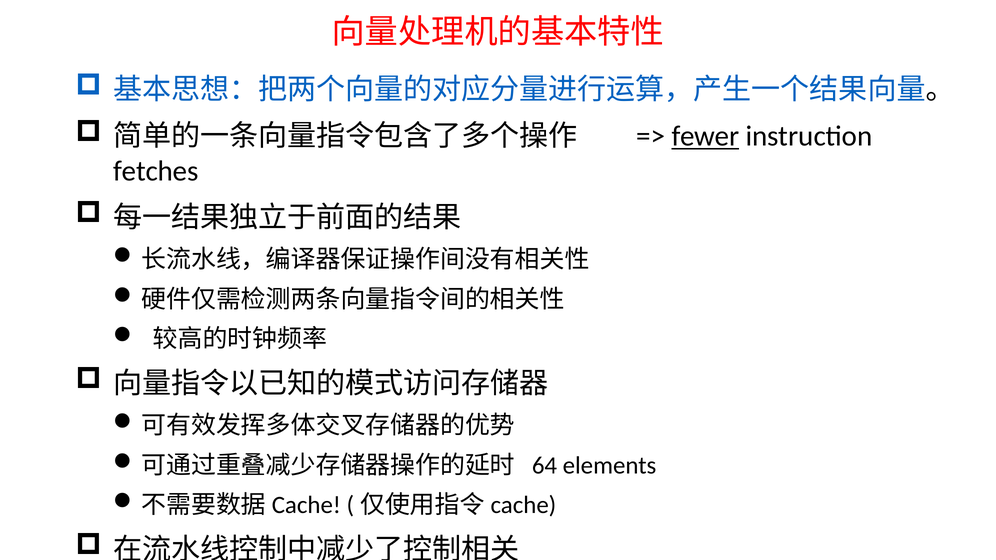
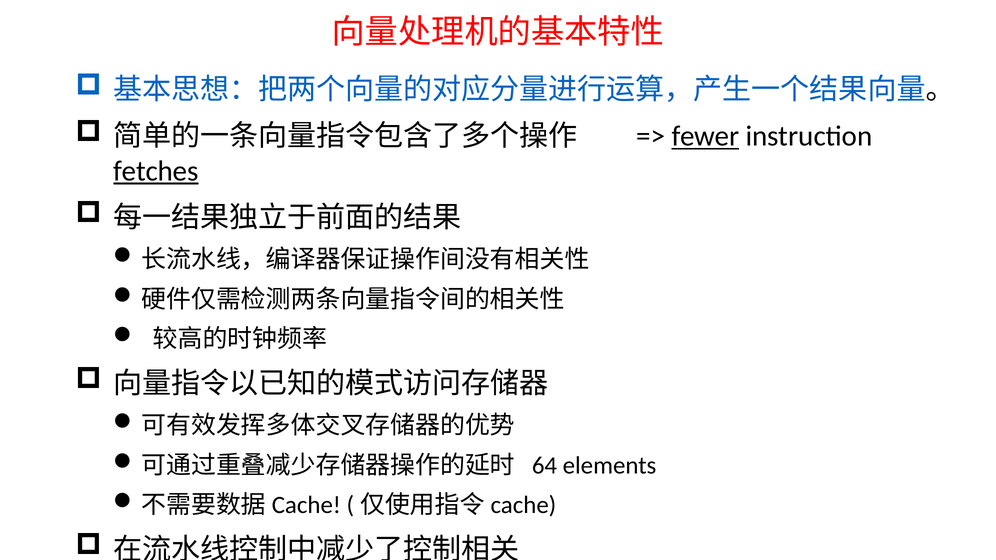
fetches underline: none -> present
